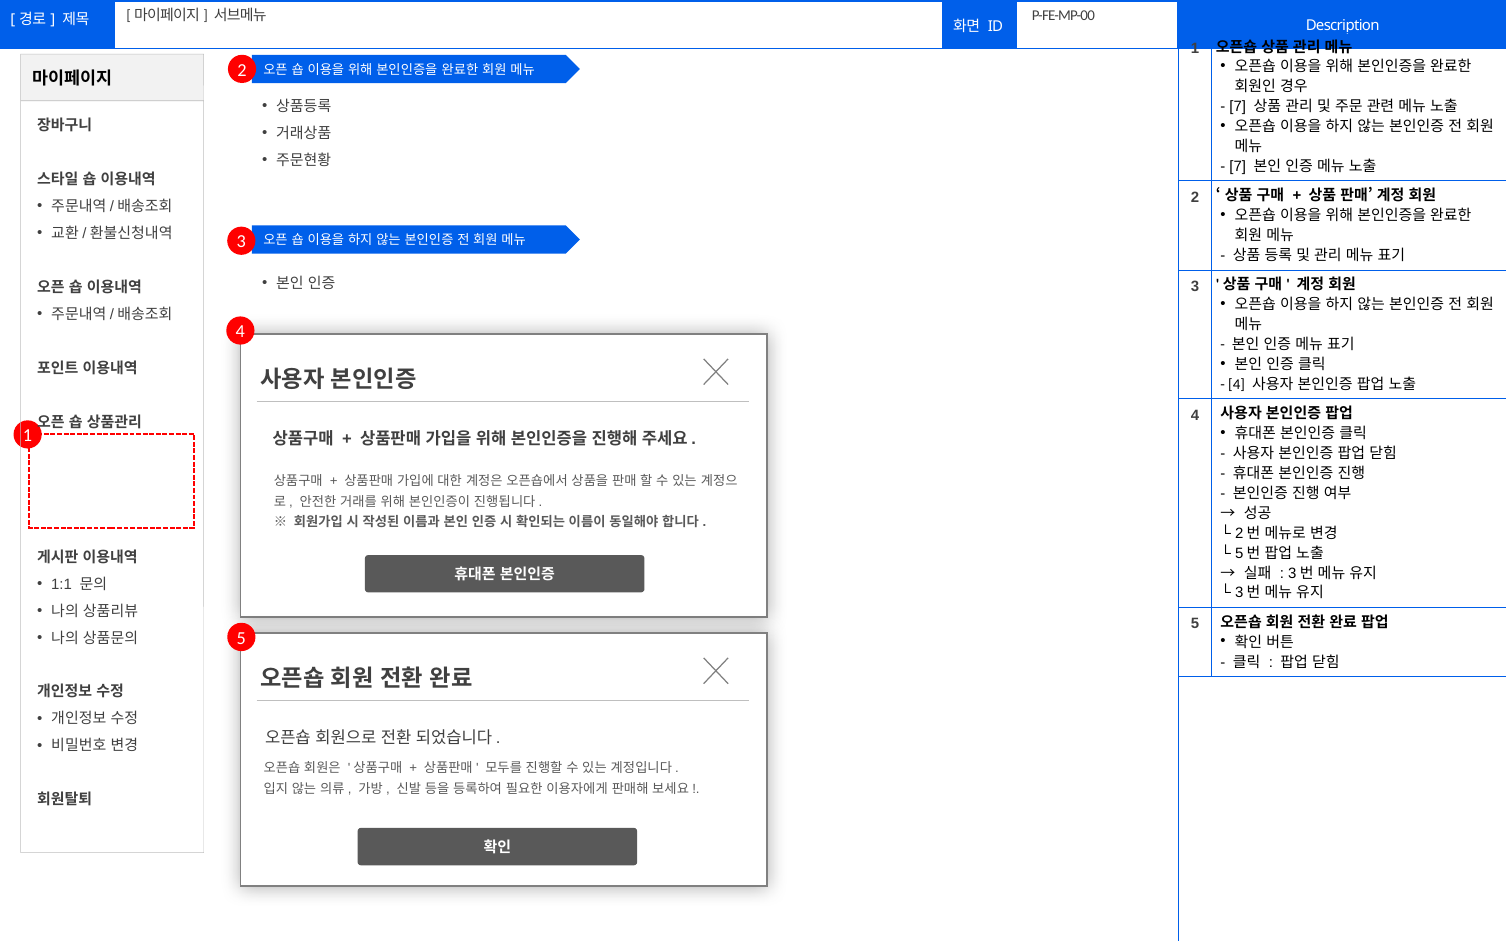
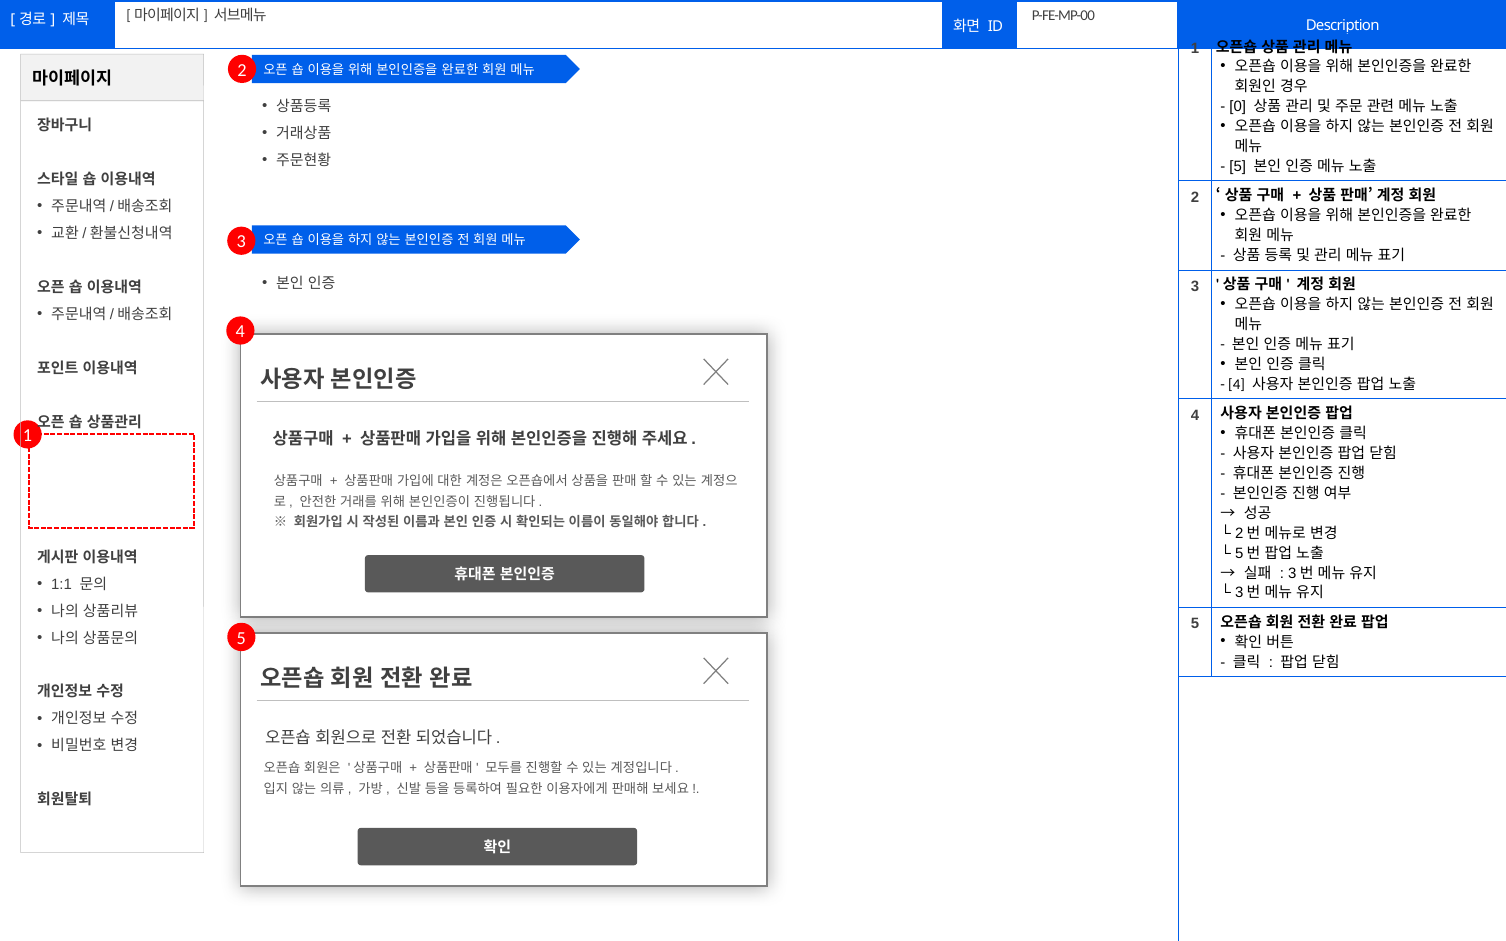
7 at (1238, 107): 7 -> 0
7 at (1238, 167): 7 -> 5
